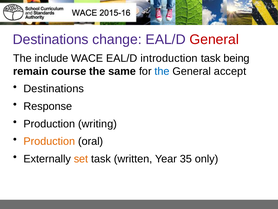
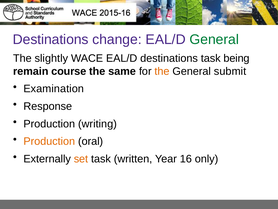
General at (214, 39) colour: red -> green
include: include -> slightly
EAL/D introduction: introduction -> destinations
the at (162, 71) colour: blue -> orange
accept: accept -> submit
Destinations at (54, 89): Destinations -> Examination
35: 35 -> 16
